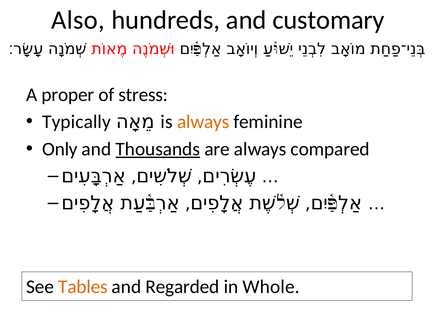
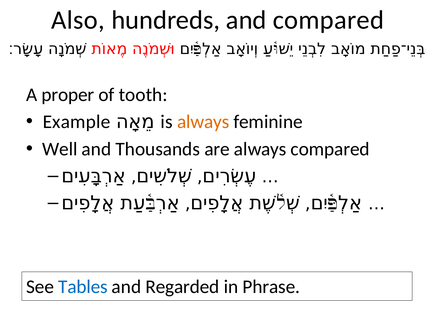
and customary: customary -> compared
stress: stress -> tooth
Typically: Typically -> Example
Only: Only -> Well
Thousands underline: present -> none
Tables colour: orange -> blue
Whole: Whole -> Phrase
